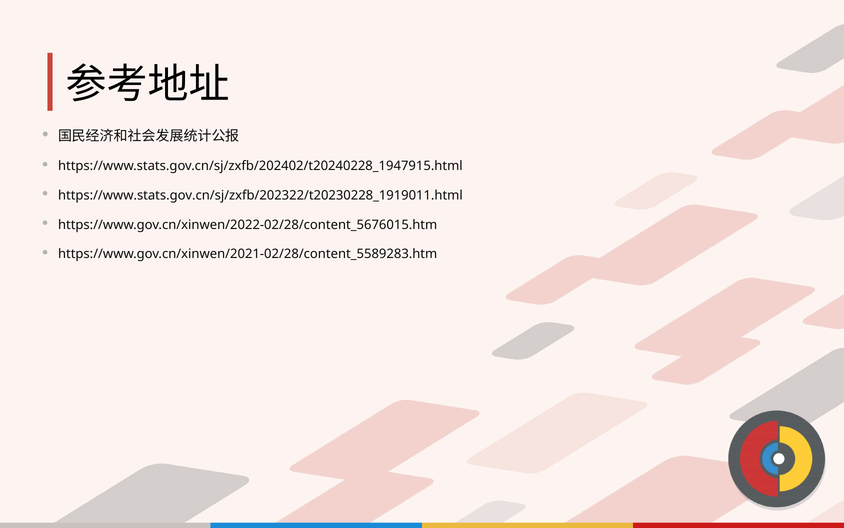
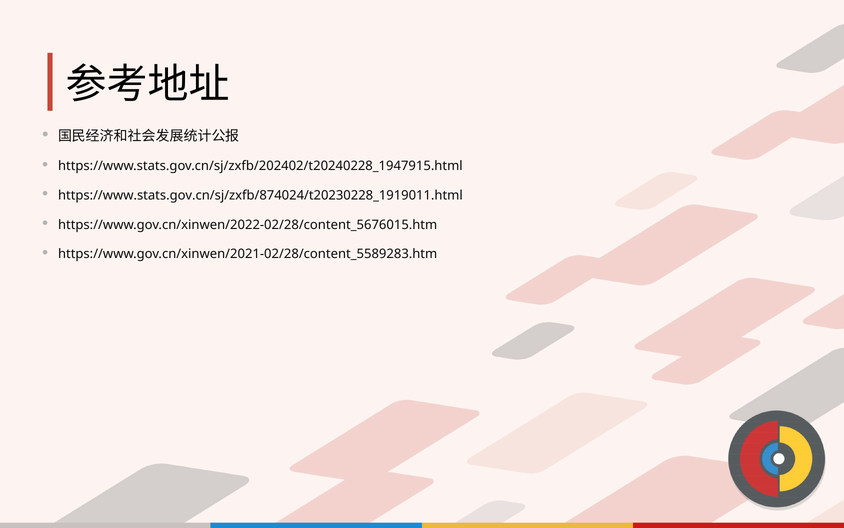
https://www.stats.gov.cn/sj/zxfb/202322/t20230228_1919011.html: https://www.stats.gov.cn/sj/zxfb/202322/t20230228_1919011.html -> https://www.stats.gov.cn/sj/zxfb/874024/t20230228_1919011.html
